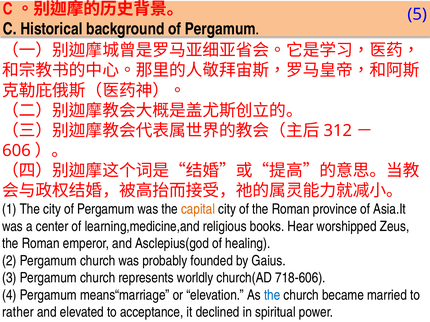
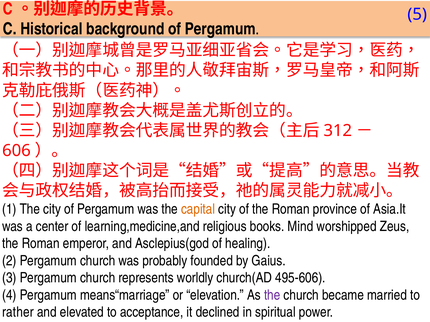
Hear: Hear -> Mind
718-606: 718-606 -> 495-606
the at (272, 296) colour: blue -> purple
